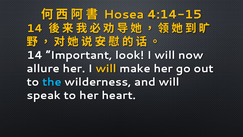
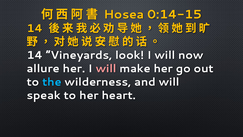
4:14-15: 4:14-15 -> 0:14-15
Important: Important -> Vineyards
will at (106, 68) colour: yellow -> pink
